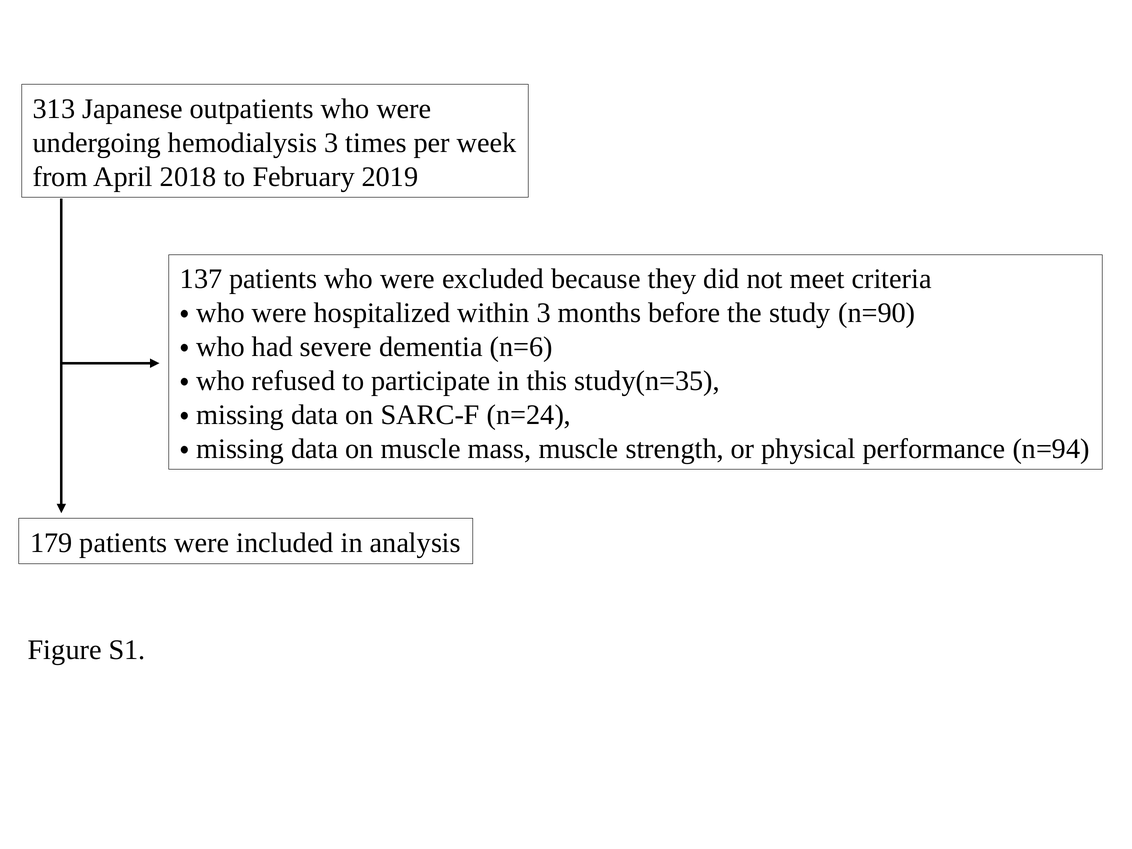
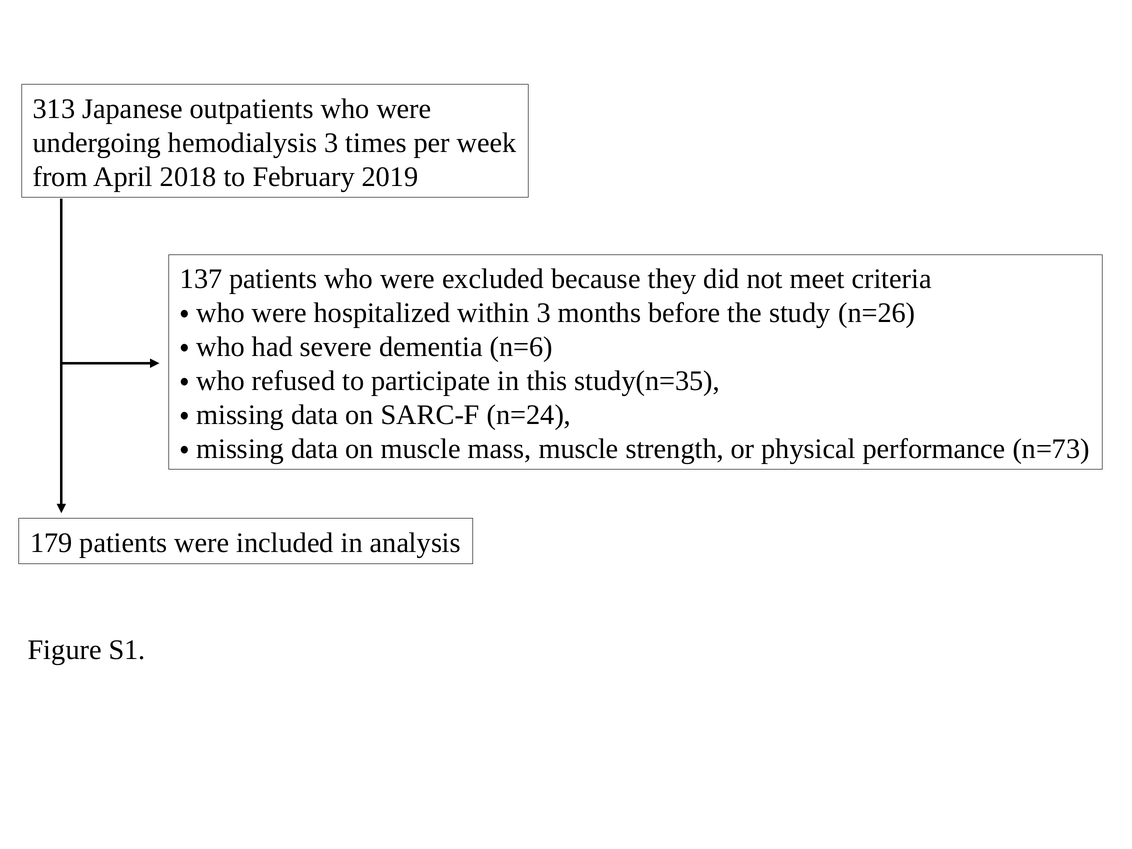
n=90: n=90 -> n=26
n=94: n=94 -> n=73
